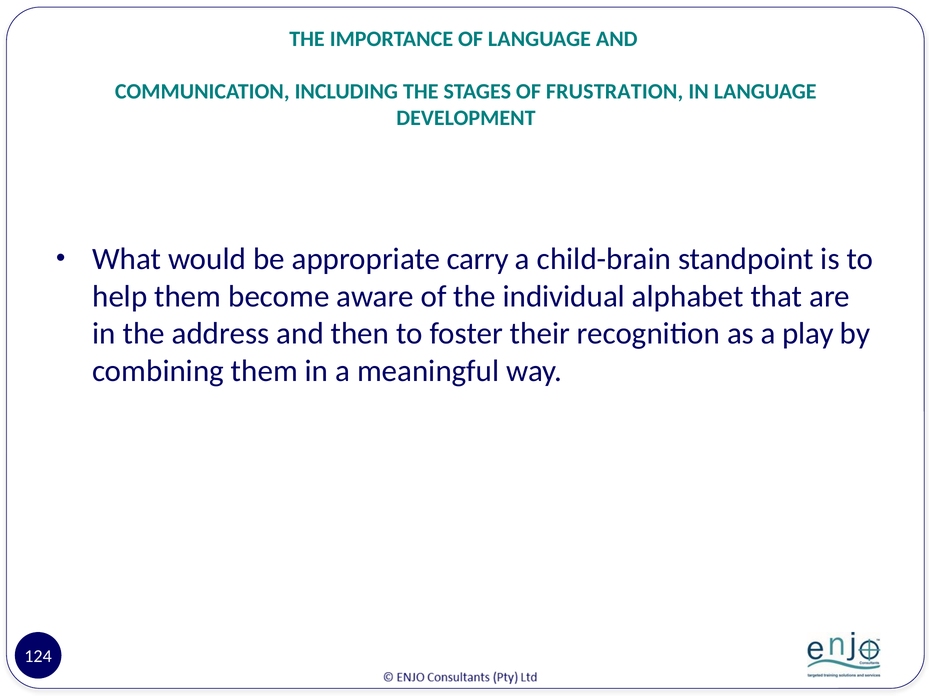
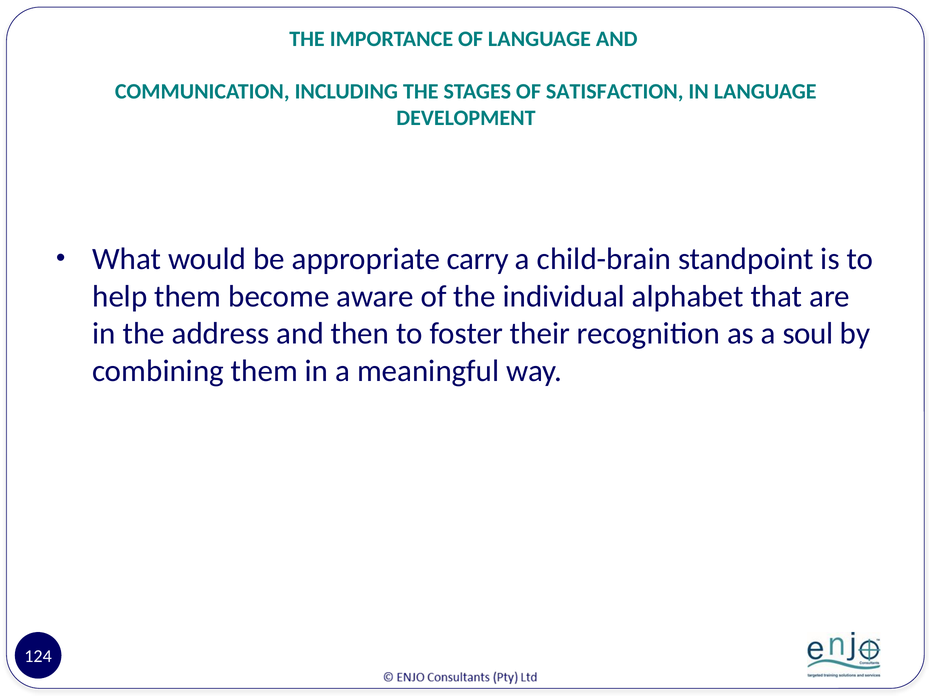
FRUSTRATION: FRUSTRATION -> SATISFACTION
play: play -> soul
